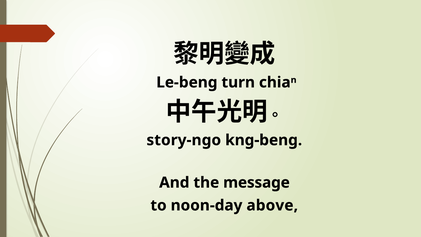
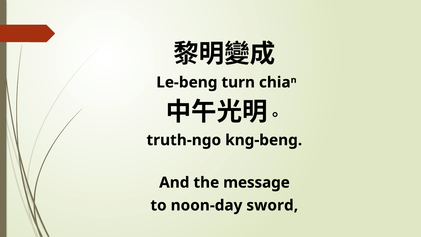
story-ngo: story-ngo -> truth-ngo
above: above -> sword
